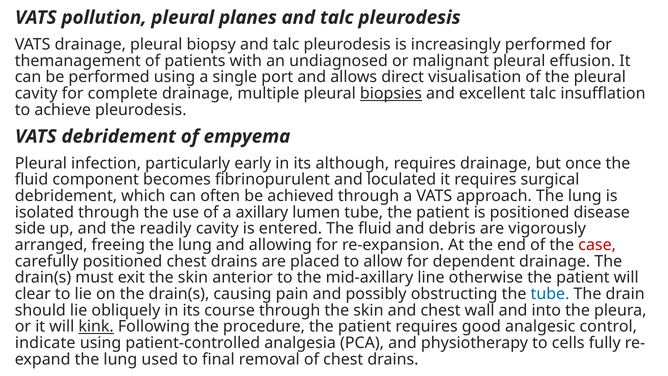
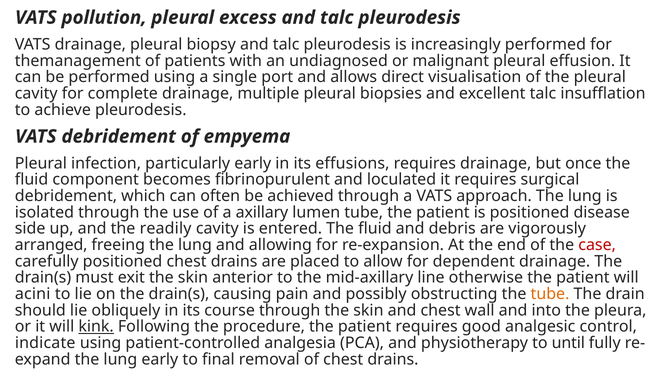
planes: planes -> excess
biopsies underline: present -> none
although: although -> effusions
clear: clear -> acini
tube at (550, 294) colour: blue -> orange
cells: cells -> until
lung used: used -> early
